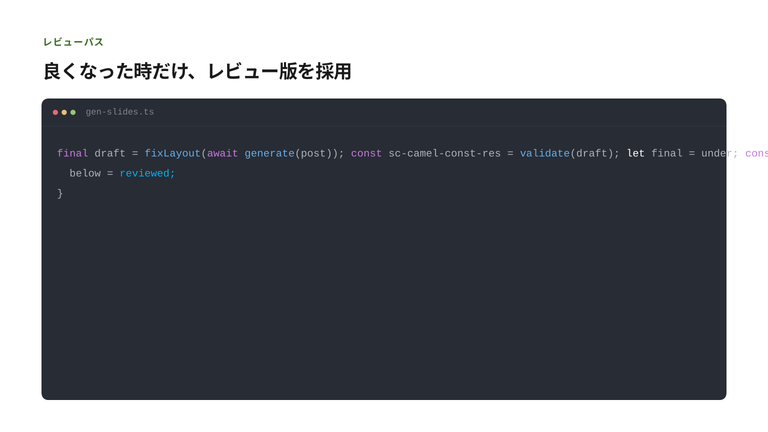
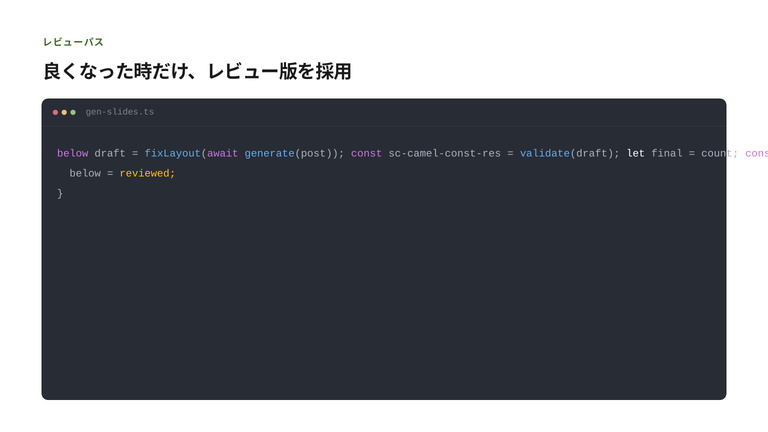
final at (73, 153): final -> below
under: under -> count
reviewed at (148, 173) colour: light blue -> yellow
